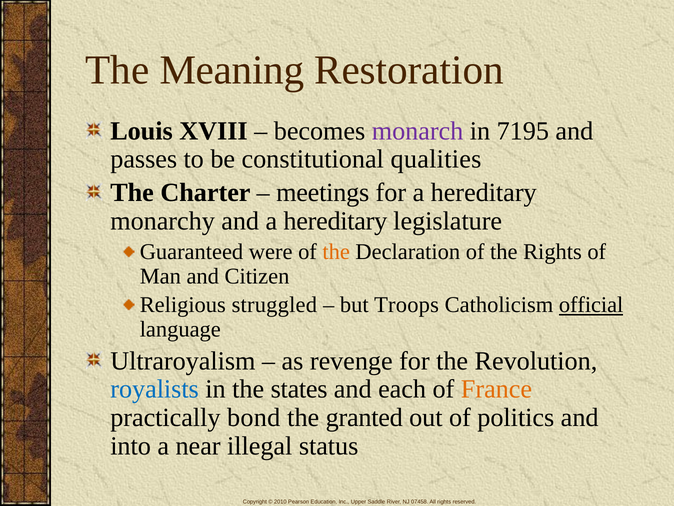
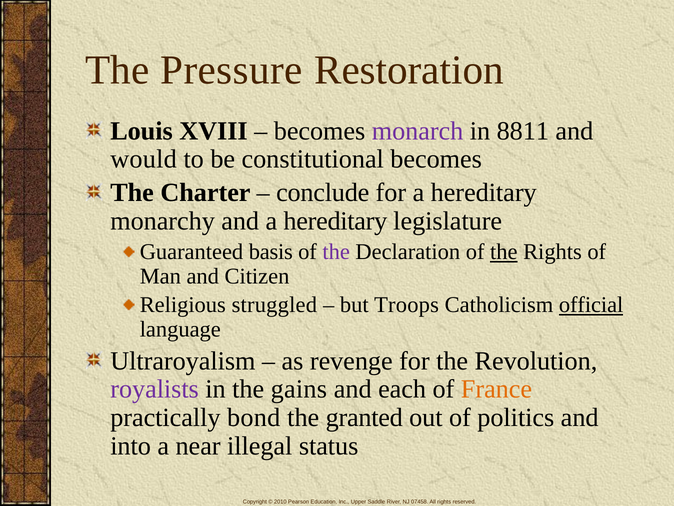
Meaning: Meaning -> Pressure
7195: 7195 -> 8811
passes: passes -> would
constitutional qualities: qualities -> becomes
meetings: meetings -> conclude
were: were -> basis
the at (336, 252) colour: orange -> purple
the at (504, 252) underline: none -> present
royalists colour: blue -> purple
states: states -> gains
